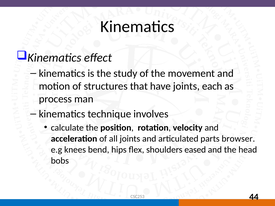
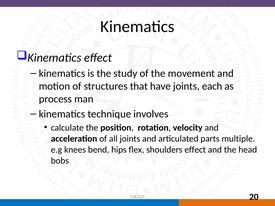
browser: browser -> multiple
shoulders eased: eased -> effect
44: 44 -> 20
